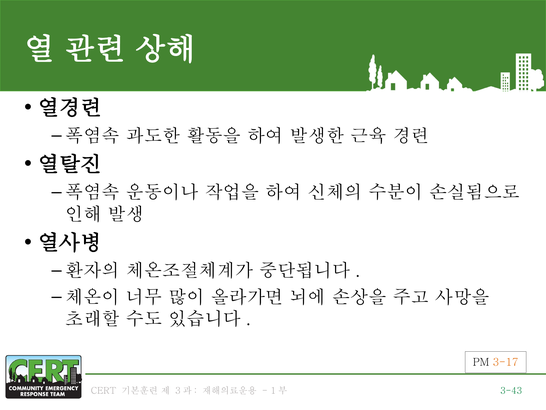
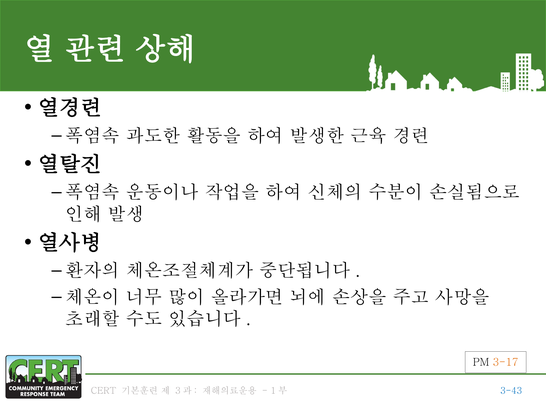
3-43 colour: green -> blue
